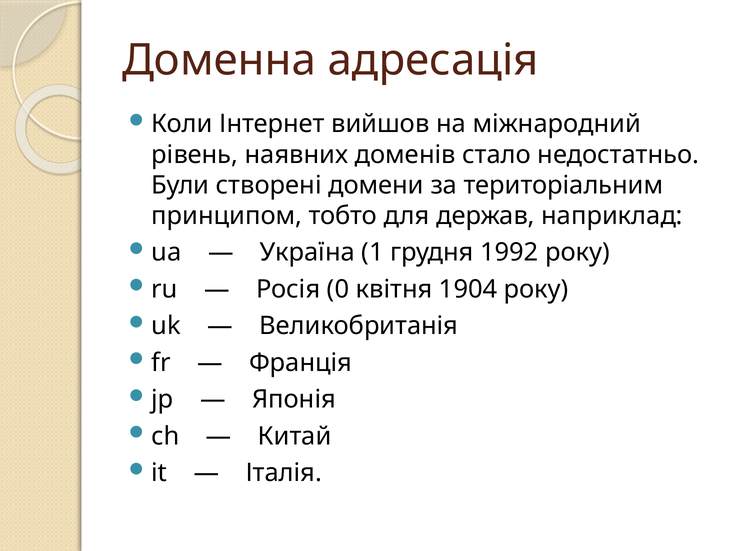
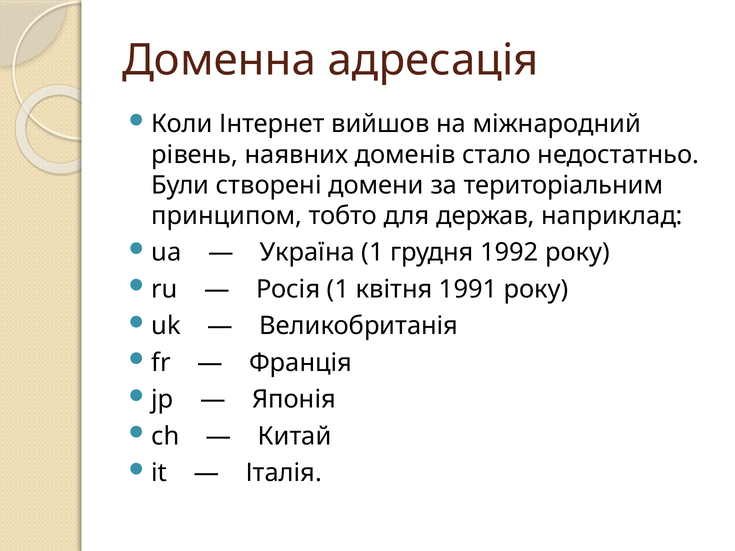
Росія 0: 0 -> 1
1904: 1904 -> 1991
